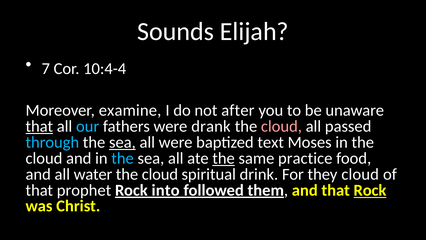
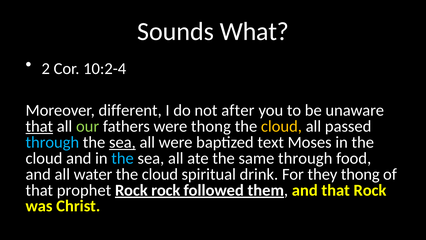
Elijah: Elijah -> What
7: 7 -> 2
10:4-4: 10:4-4 -> 10:2-4
examine: examine -> different
our colour: light blue -> light green
were drank: drank -> thong
cloud at (281, 126) colour: pink -> yellow
the at (224, 158) underline: present -> none
same practice: practice -> through
they cloud: cloud -> thong
Rock into: into -> rock
Rock at (370, 190) underline: present -> none
